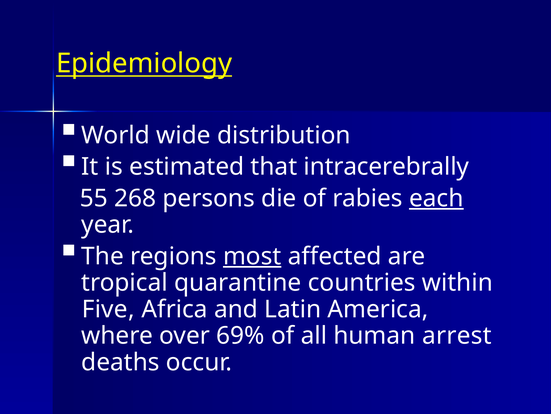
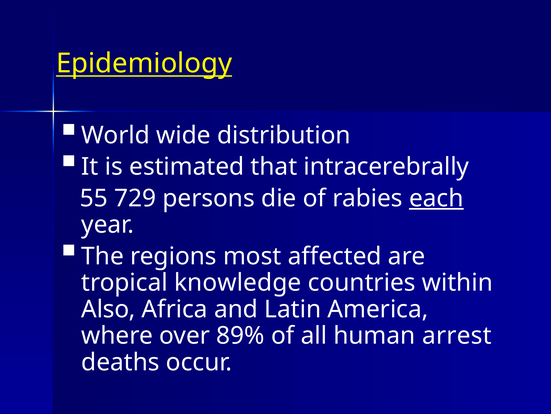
268: 268 -> 729
most underline: present -> none
quarantine: quarantine -> knowledge
Five: Five -> Also
69%: 69% -> 89%
